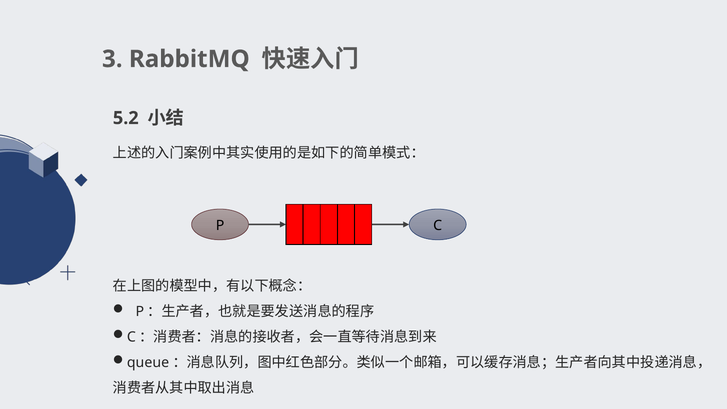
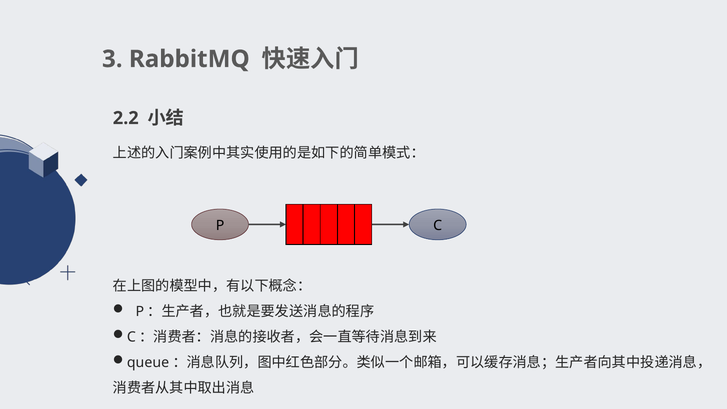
5.2: 5.2 -> 2.2
